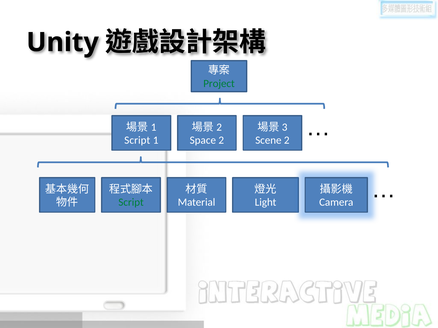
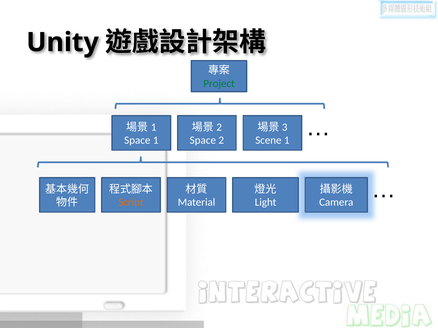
Script at (137, 141): Script -> Space
Scene 2: 2 -> 1
Script at (131, 203) colour: green -> orange
